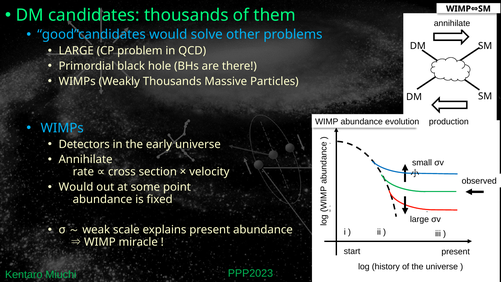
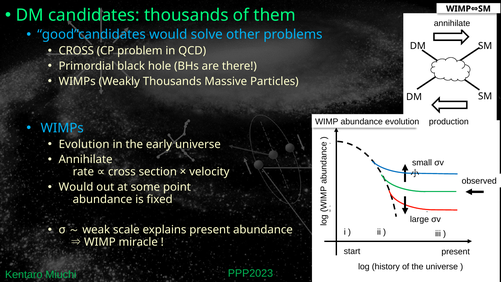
LARGE at (76, 51): LARGE -> CROSS
Detectors at (84, 144): Detectors -> Evolution
